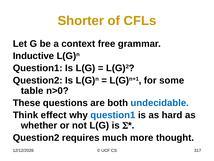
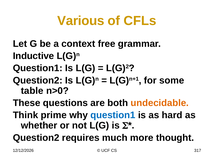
Shorter: Shorter -> Various
undecidable colour: blue -> orange
effect: effect -> prime
